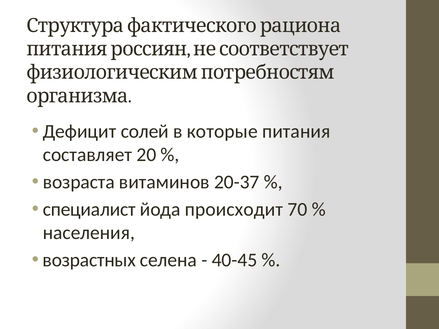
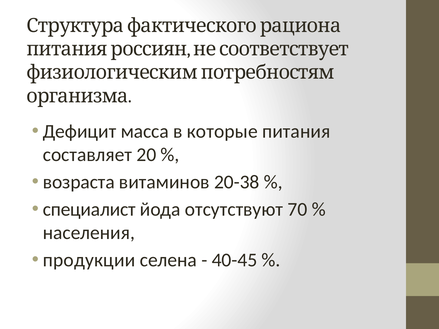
солей: солей -> масса
20-37: 20-37 -> 20-38
происходит: происходит -> отсутствуют
возрастных: возрастных -> продукции
